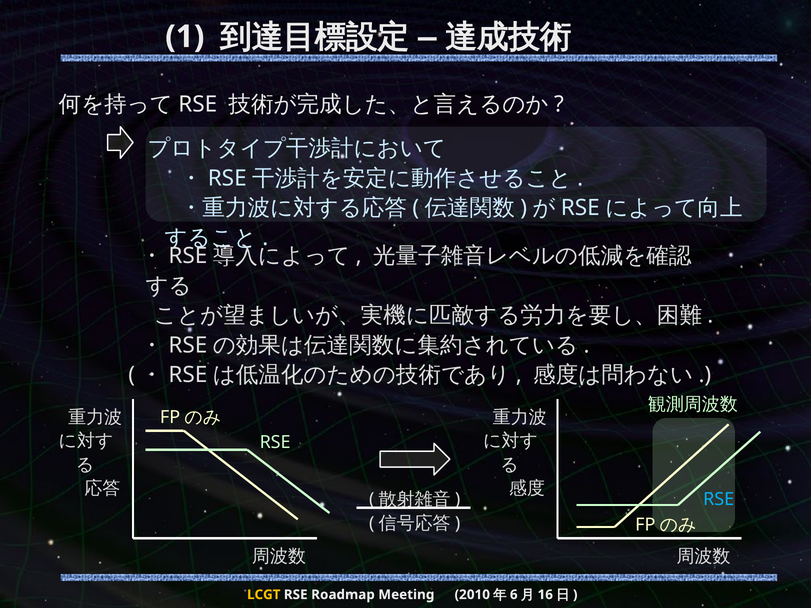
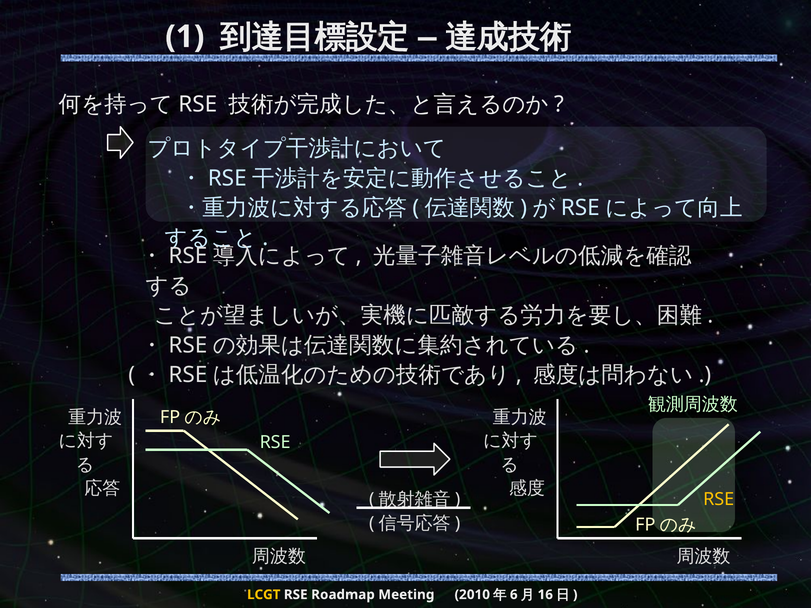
RSE at (719, 500) colour: light blue -> yellow
